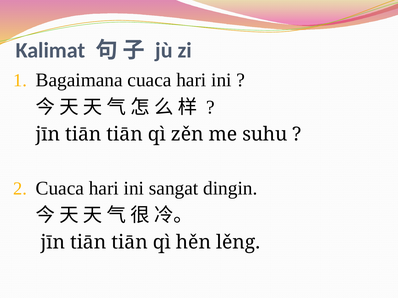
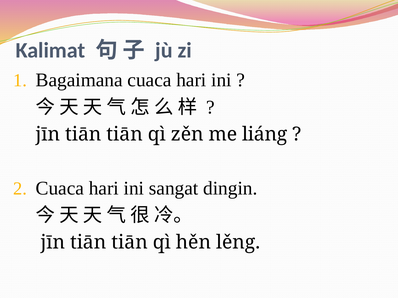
suhu: suhu -> liáng
